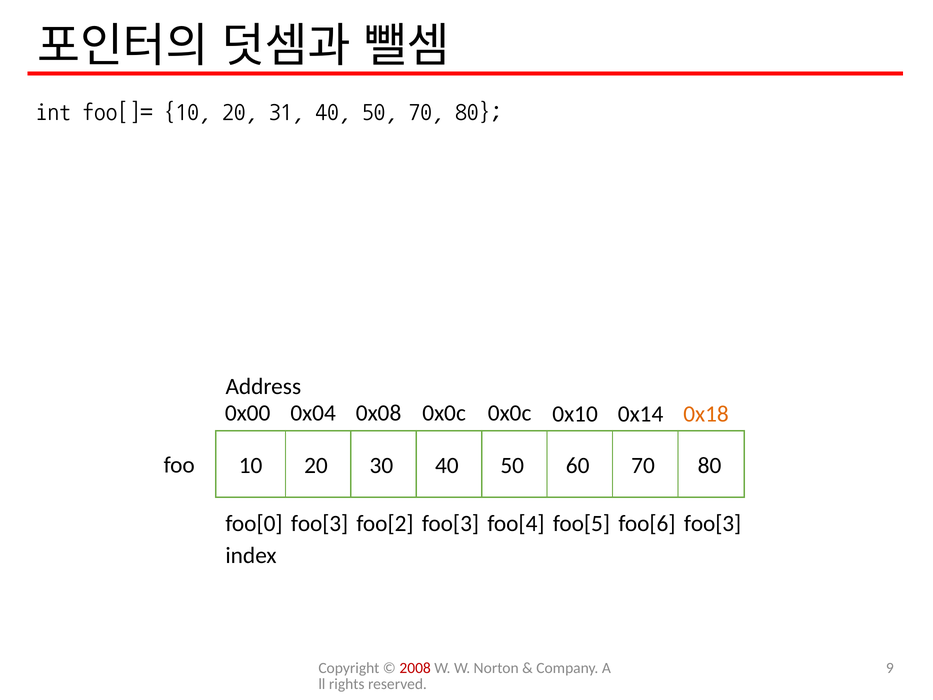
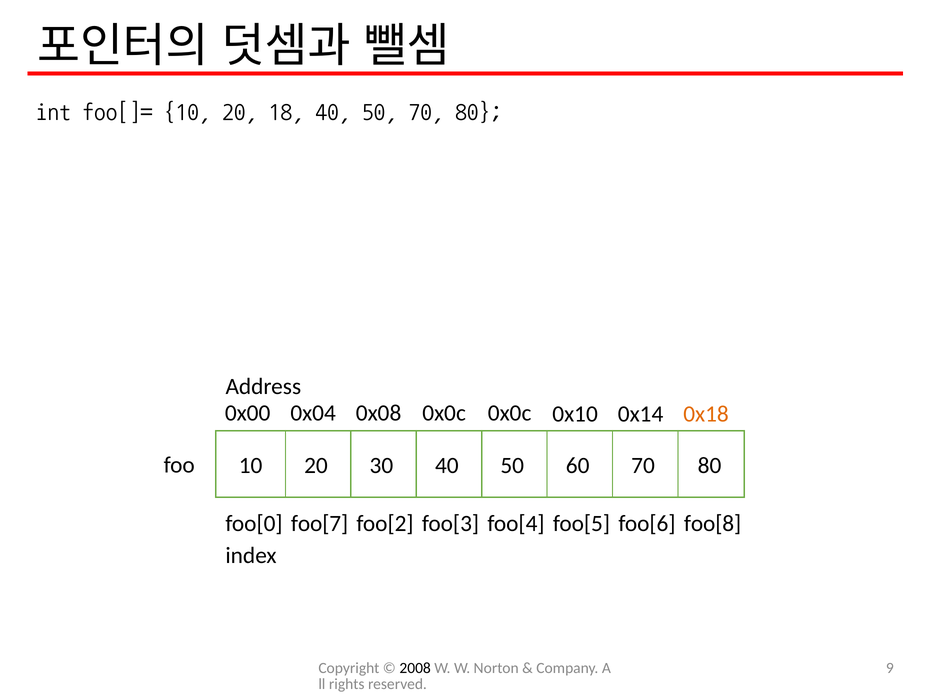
31: 31 -> 18
foo[0 foo[3: foo[3 -> foo[7
foo[6 foo[3: foo[3 -> foo[8
2008 colour: red -> black
